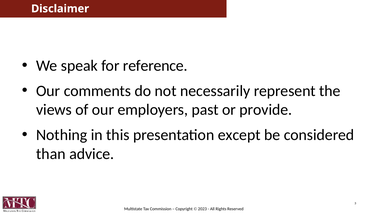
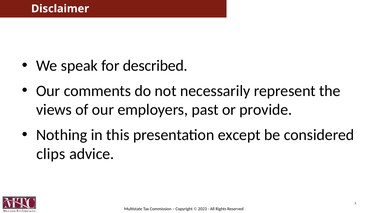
reference: reference -> described
than: than -> clips
